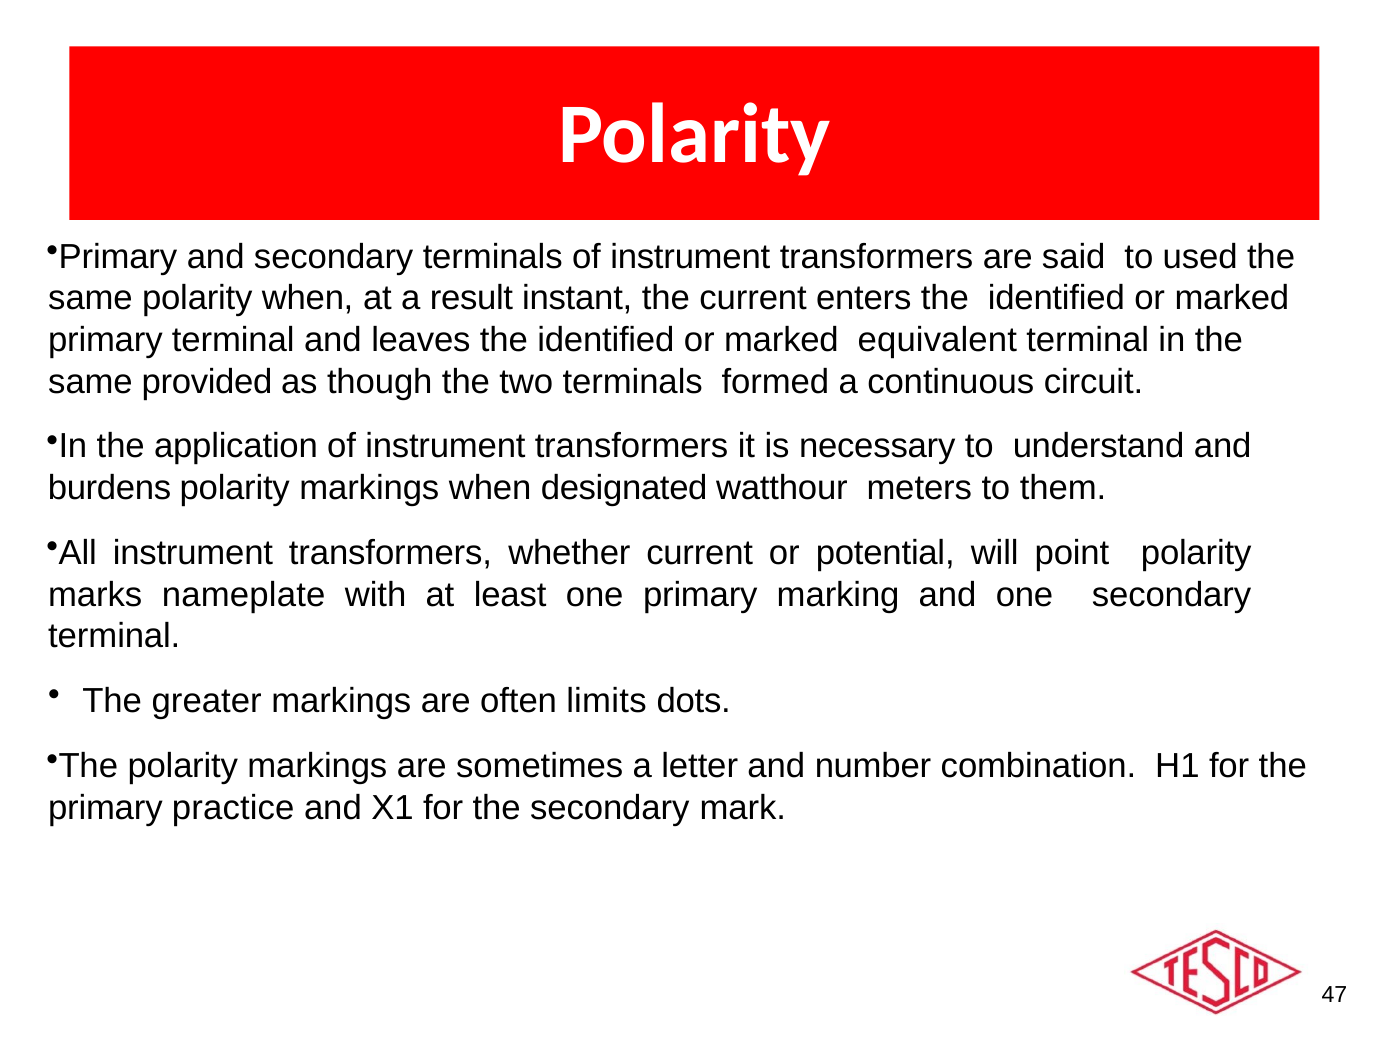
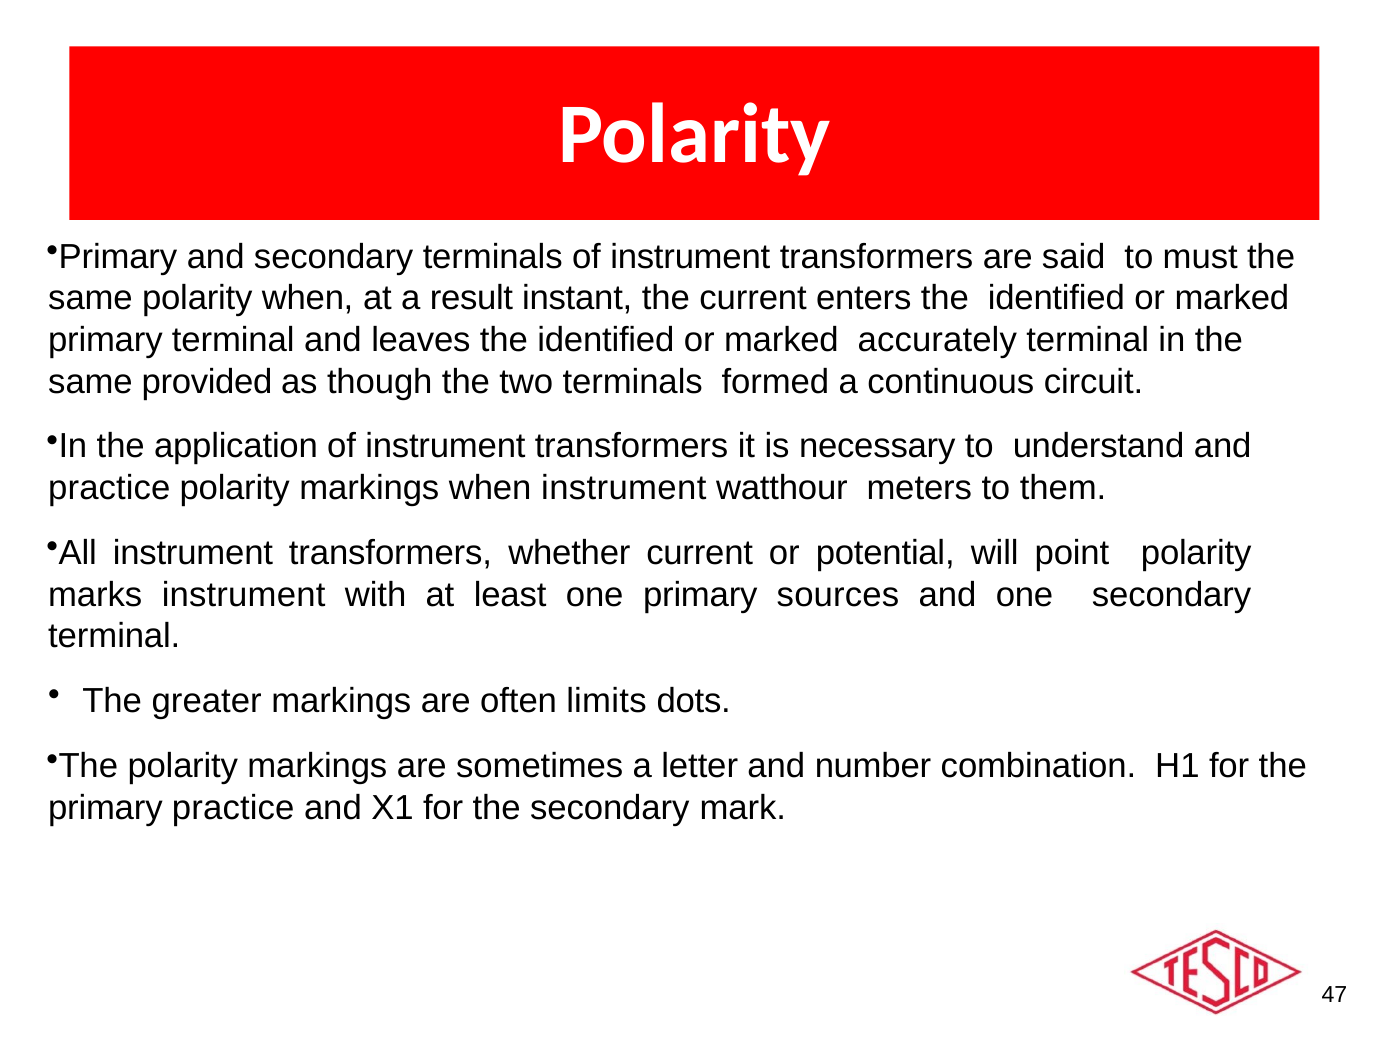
used: used -> must
equivalent: equivalent -> accurately
burdens at (109, 488): burdens -> practice
when designated: designated -> instrument
marks nameplate: nameplate -> instrument
marking: marking -> sources
